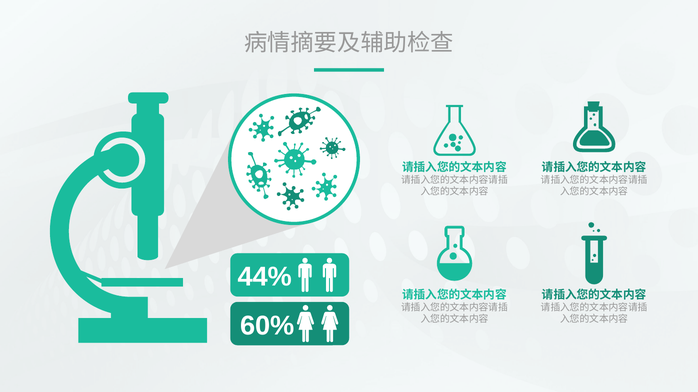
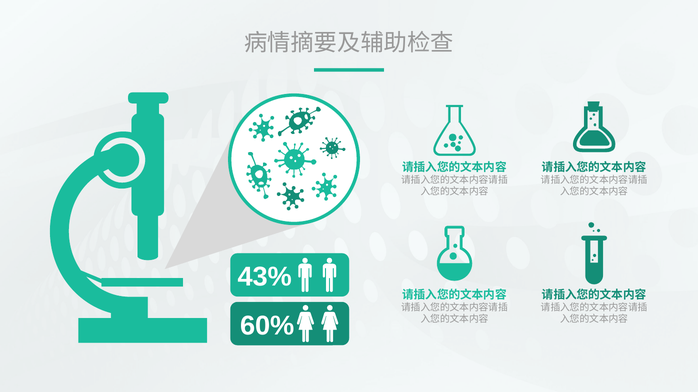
44%: 44% -> 43%
